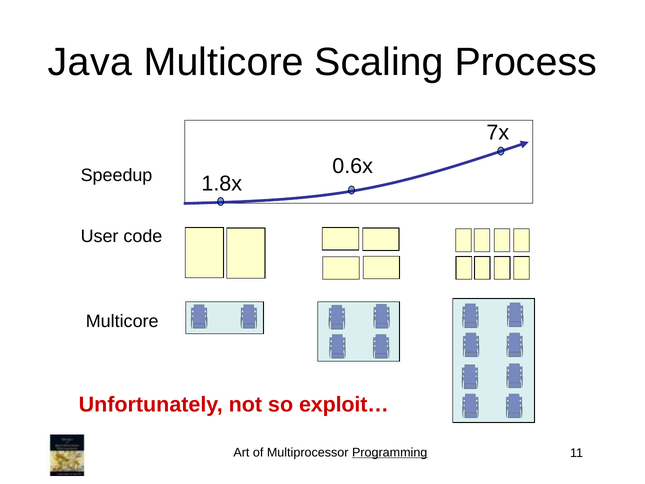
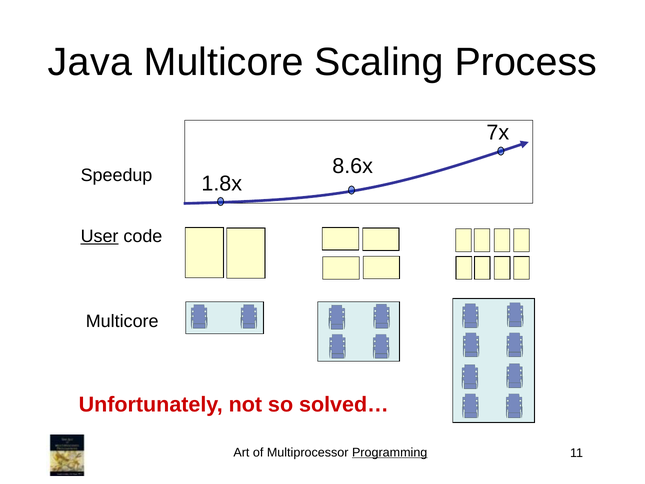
0.6x: 0.6x -> 8.6x
User underline: none -> present
exploit…: exploit… -> solved…
